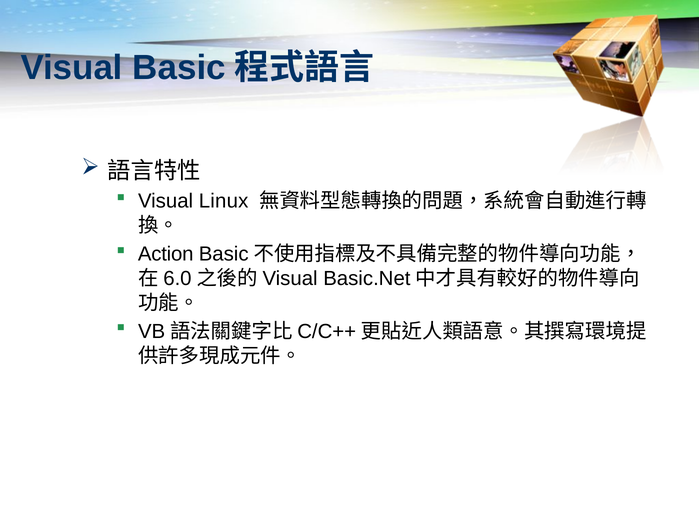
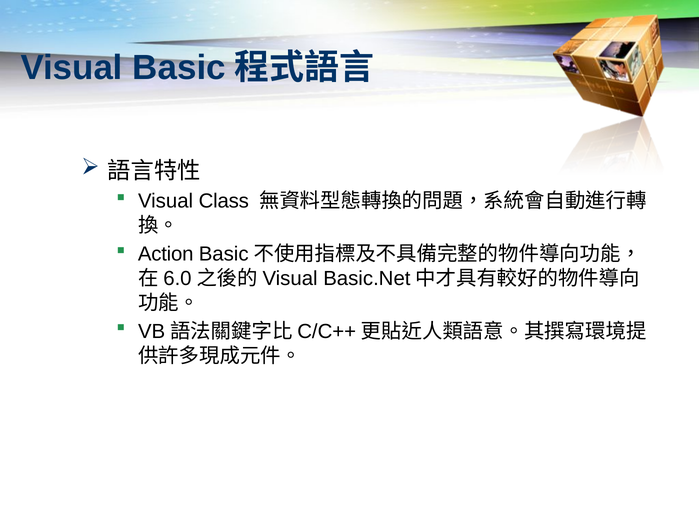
Linux: Linux -> Class
